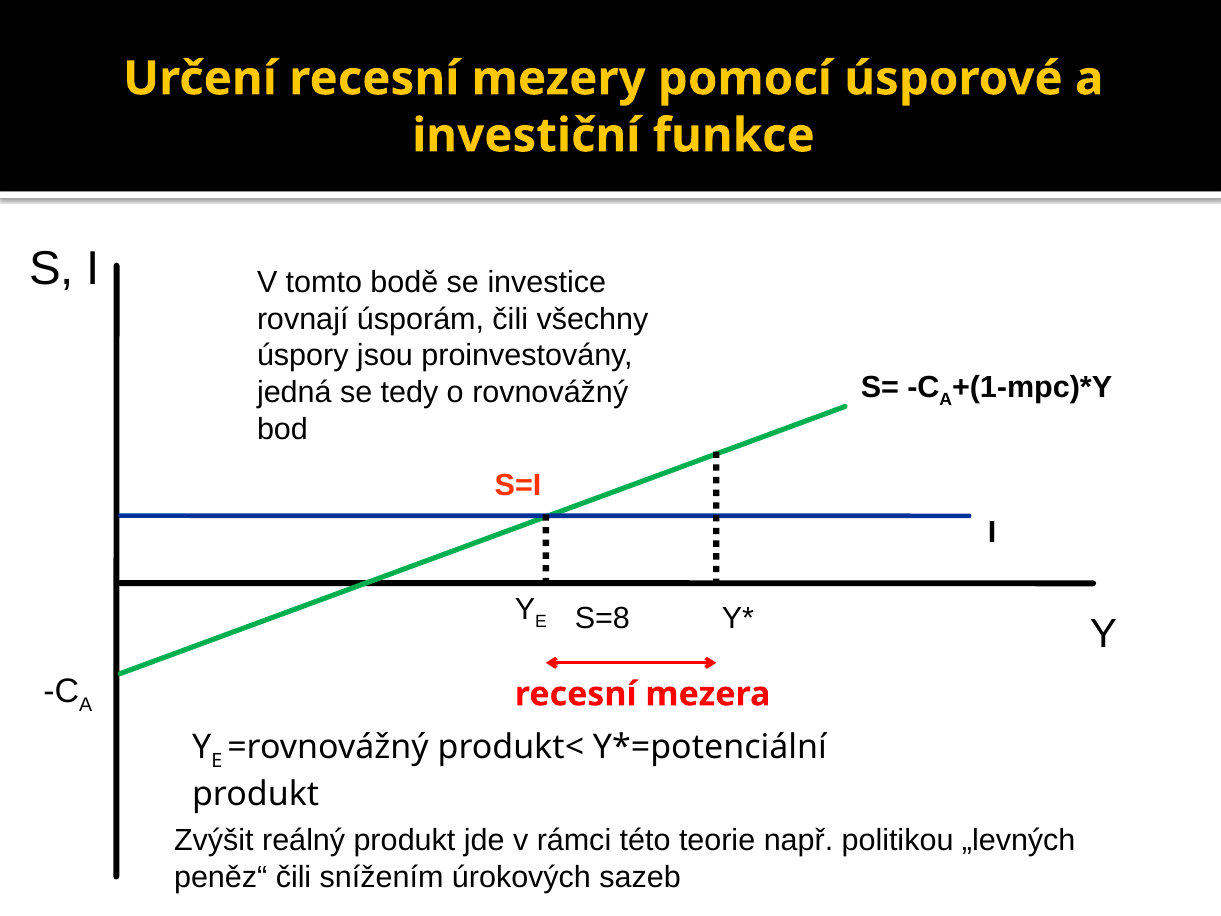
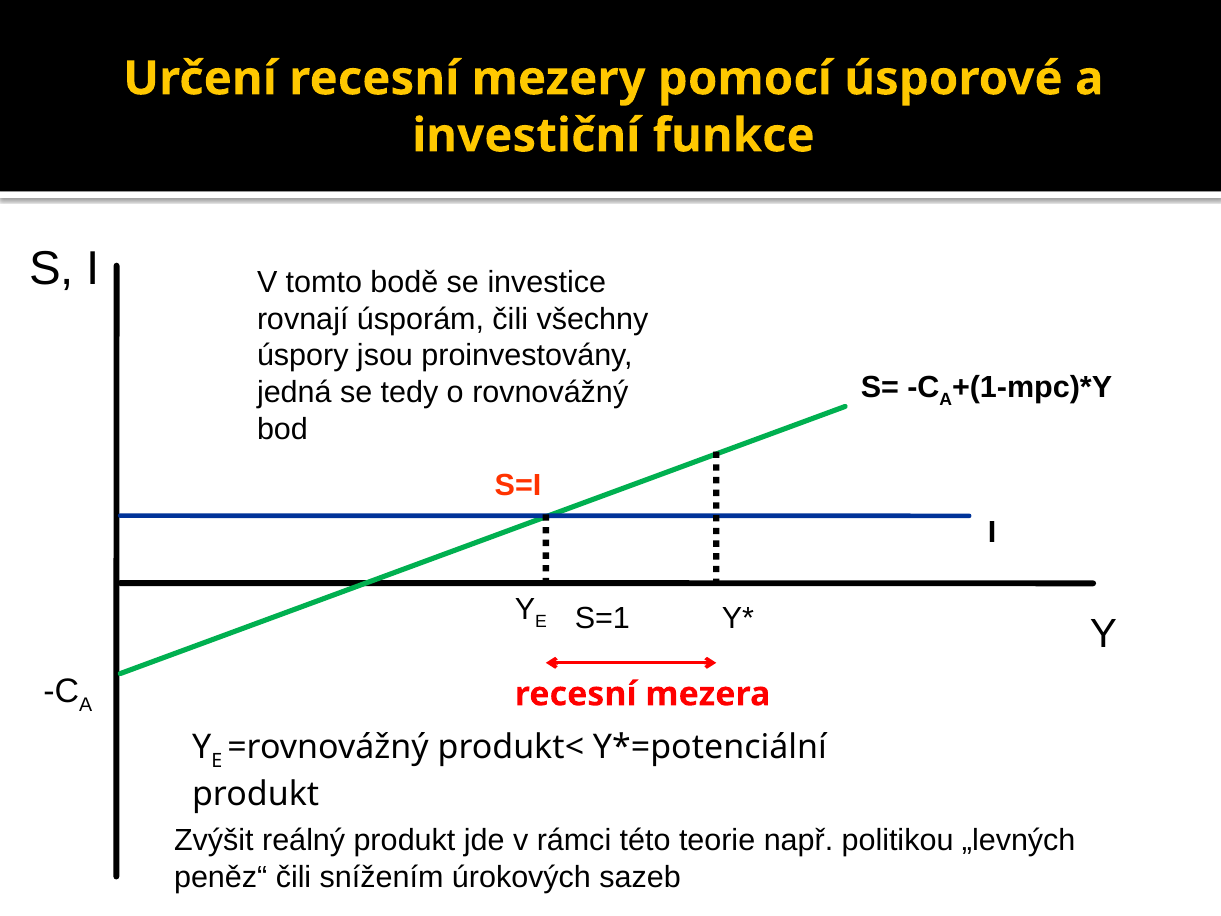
S=8: S=8 -> S=1
